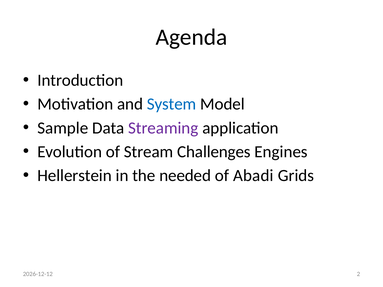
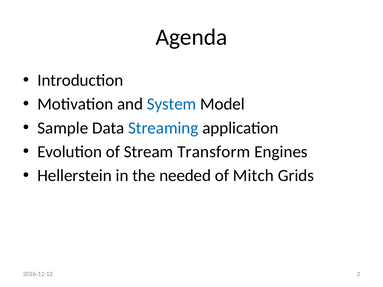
Streaming colour: purple -> blue
Challenges: Challenges -> Transform
Abadi: Abadi -> Mitch
